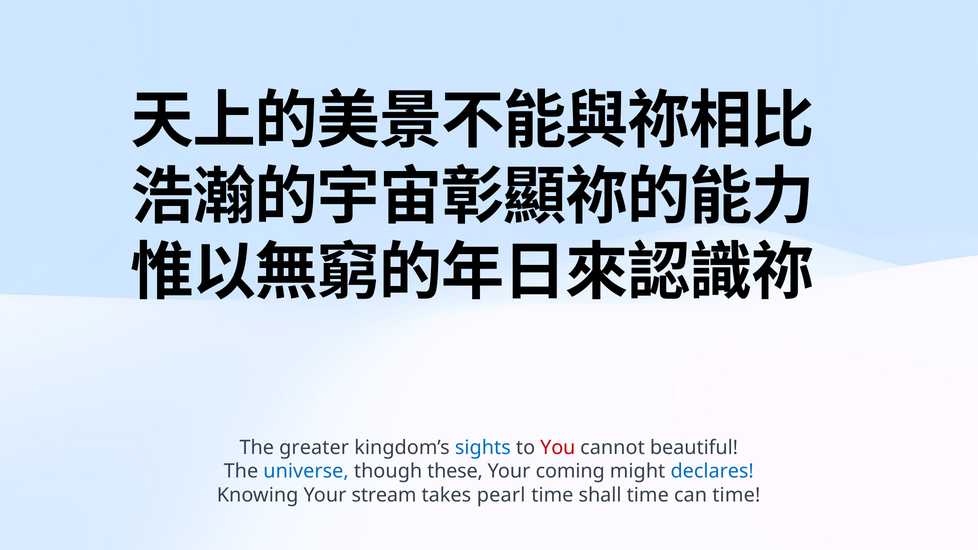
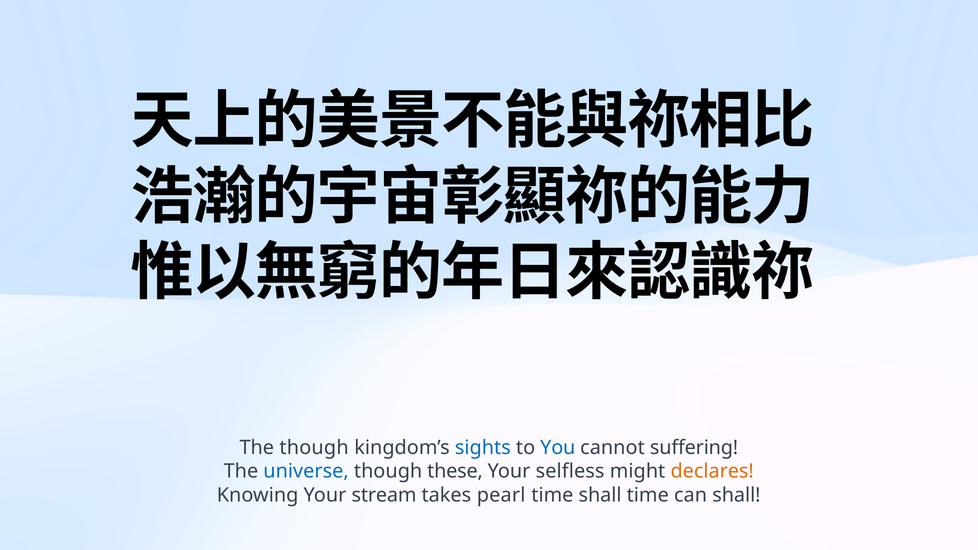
The greater: greater -> though
You colour: red -> blue
beautiful: beautiful -> suffering
coming: coming -> selfless
declares colour: blue -> orange
can time: time -> shall
